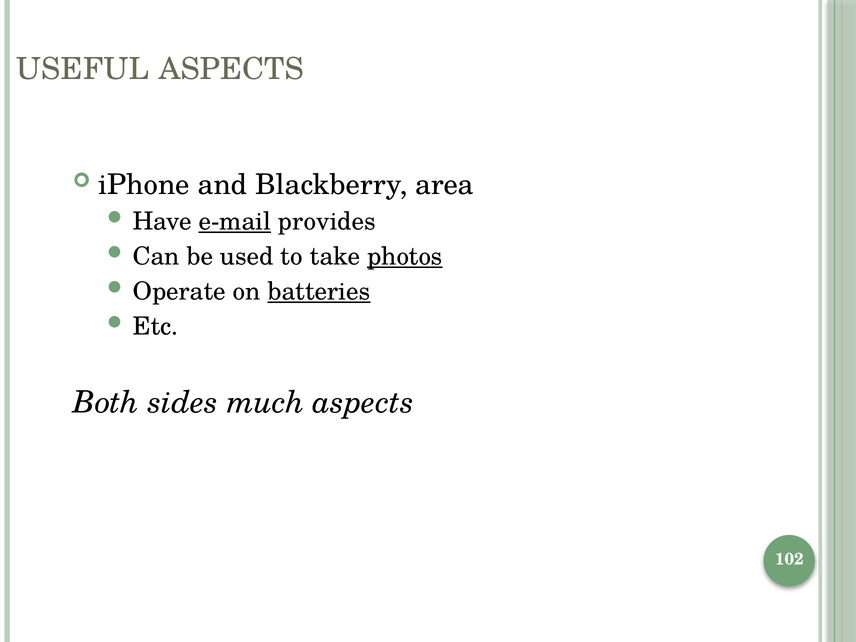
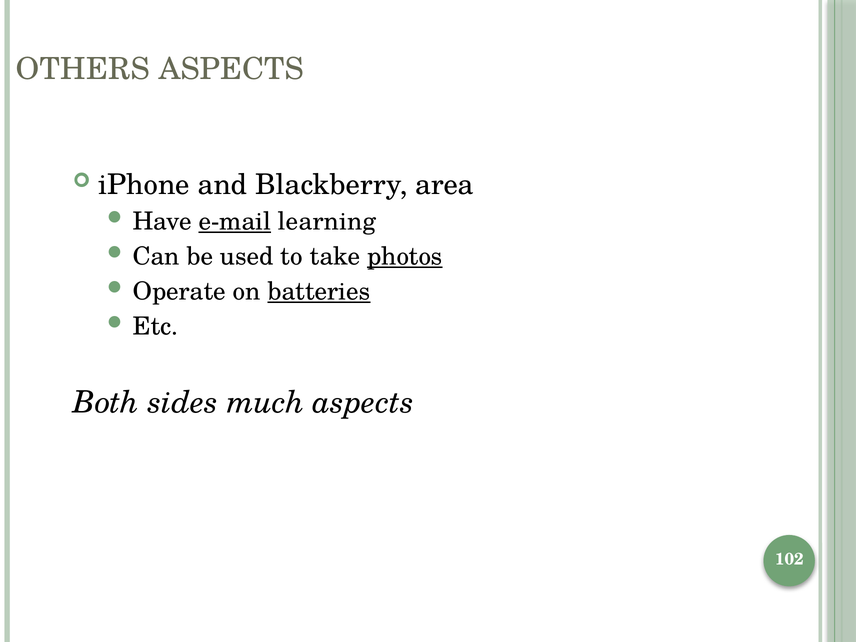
USEFUL: USEFUL -> OTHERS
provides: provides -> learning
